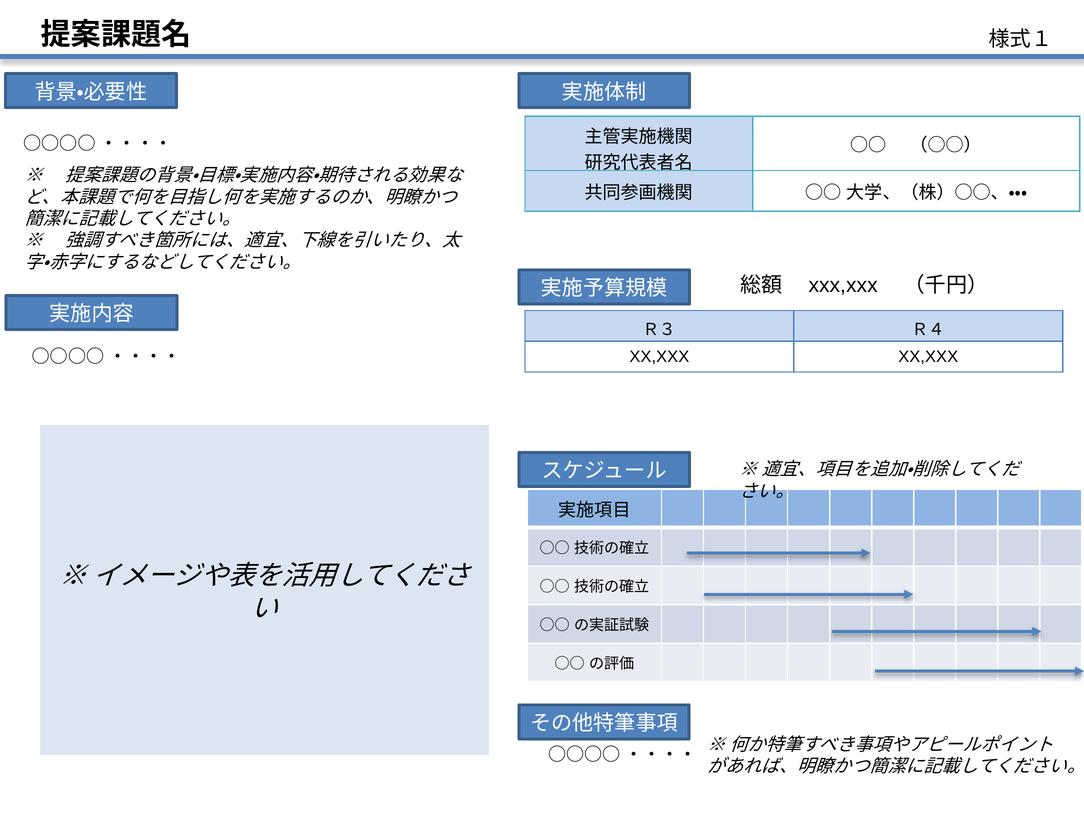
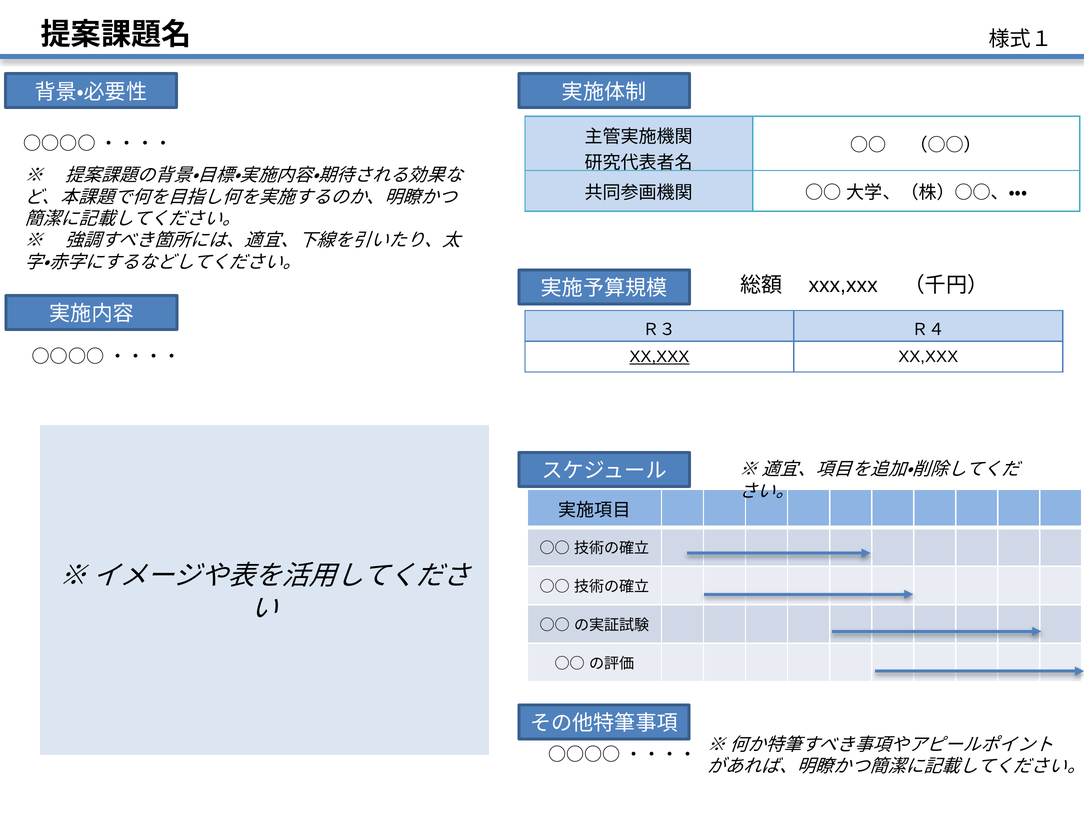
XX,XXX at (659, 357) underline: none -> present
